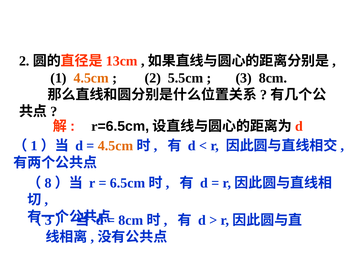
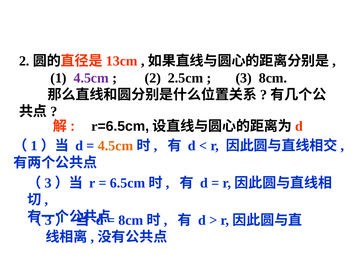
4.5cm at (91, 78) colour: orange -> purple
5.5cm: 5.5cm -> 2.5cm
8 at (48, 183): 8 -> 3
